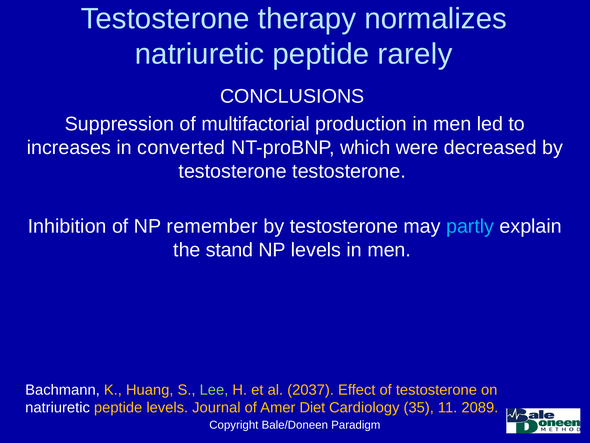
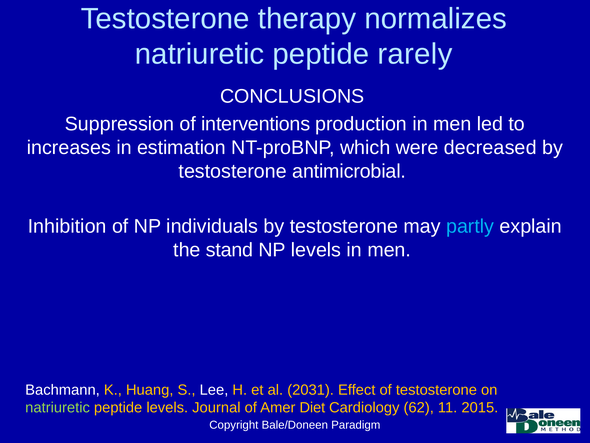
multifactorial: multifactorial -> interventions
converted: converted -> estimation
testosterone testosterone: testosterone -> antimicrobial
remember: remember -> individuals
Lee colour: light green -> white
2037: 2037 -> 2031
natriuretic at (58, 407) colour: white -> light green
35: 35 -> 62
2089: 2089 -> 2015
